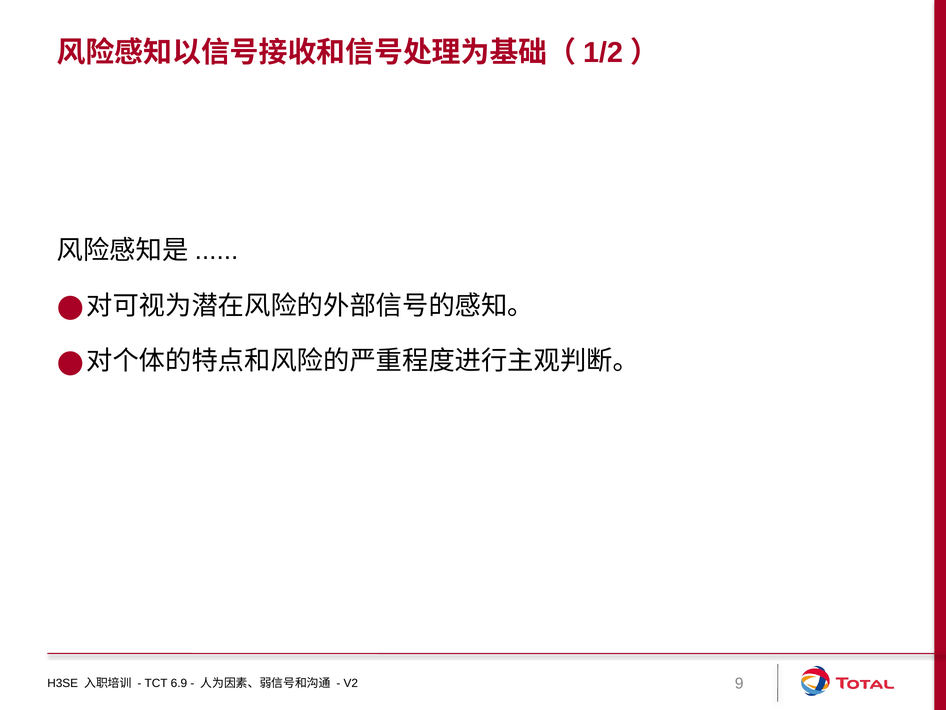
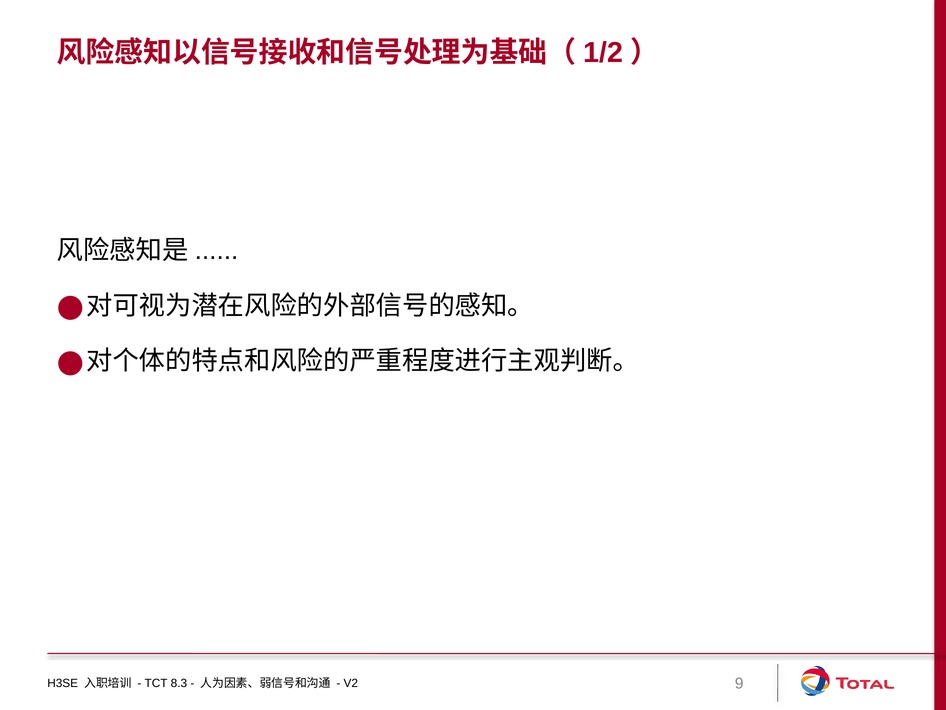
6.9: 6.9 -> 8.3
